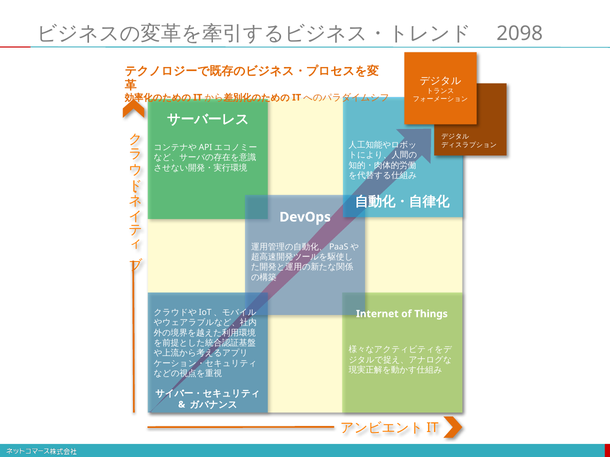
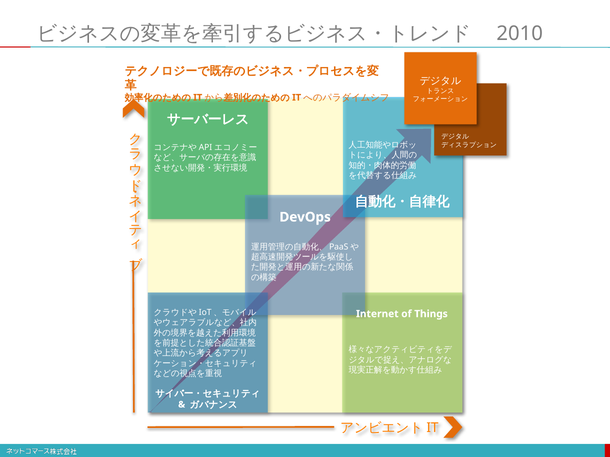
2098: 2098 -> 2010
